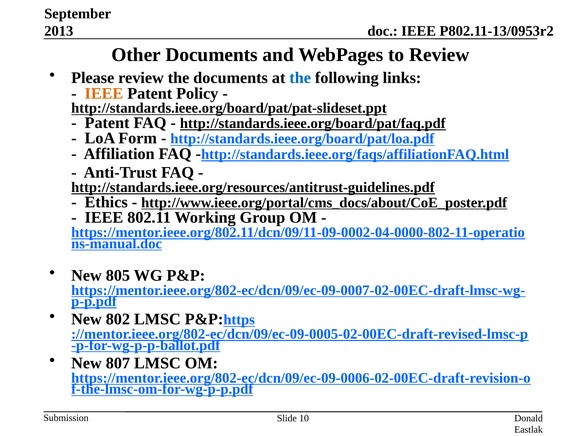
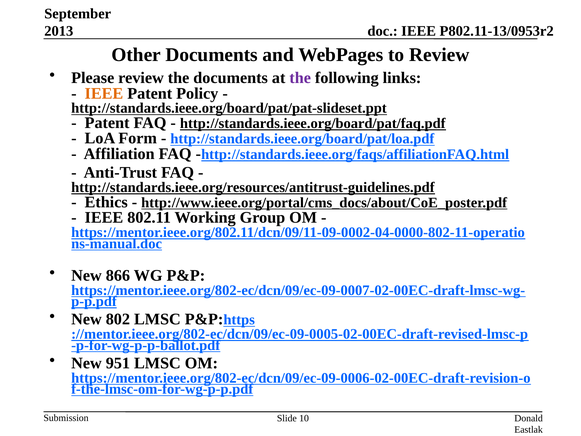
the at (300, 78) colour: blue -> purple
805: 805 -> 866
807: 807 -> 951
